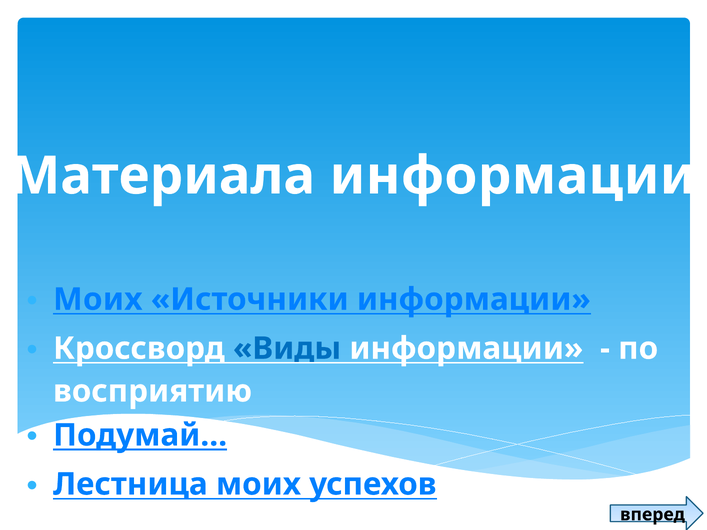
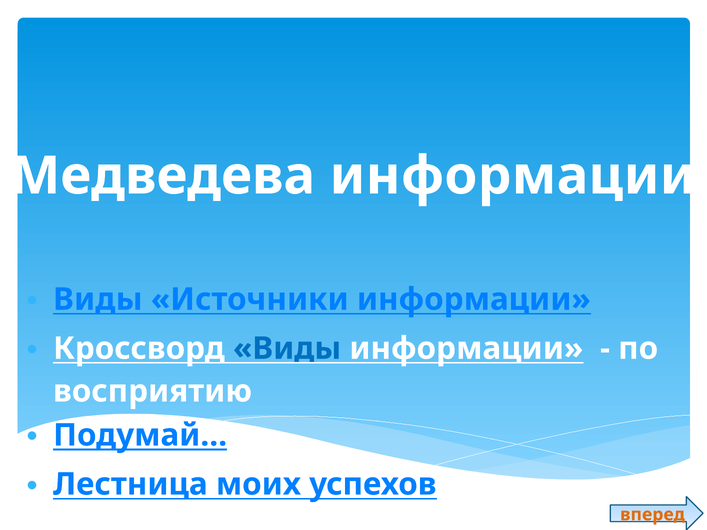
Материала: Материала -> Медведева
Моих at (98, 300): Моих -> Виды
вперед colour: black -> orange
